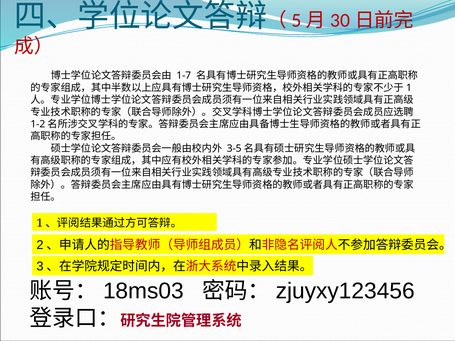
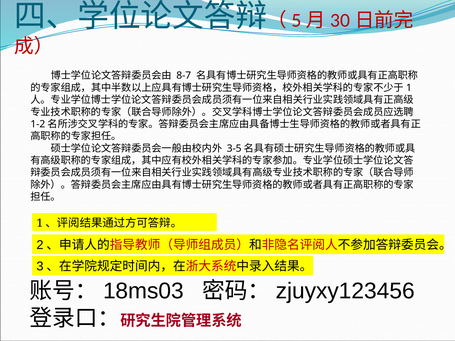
1-7: 1-7 -> 8-7
